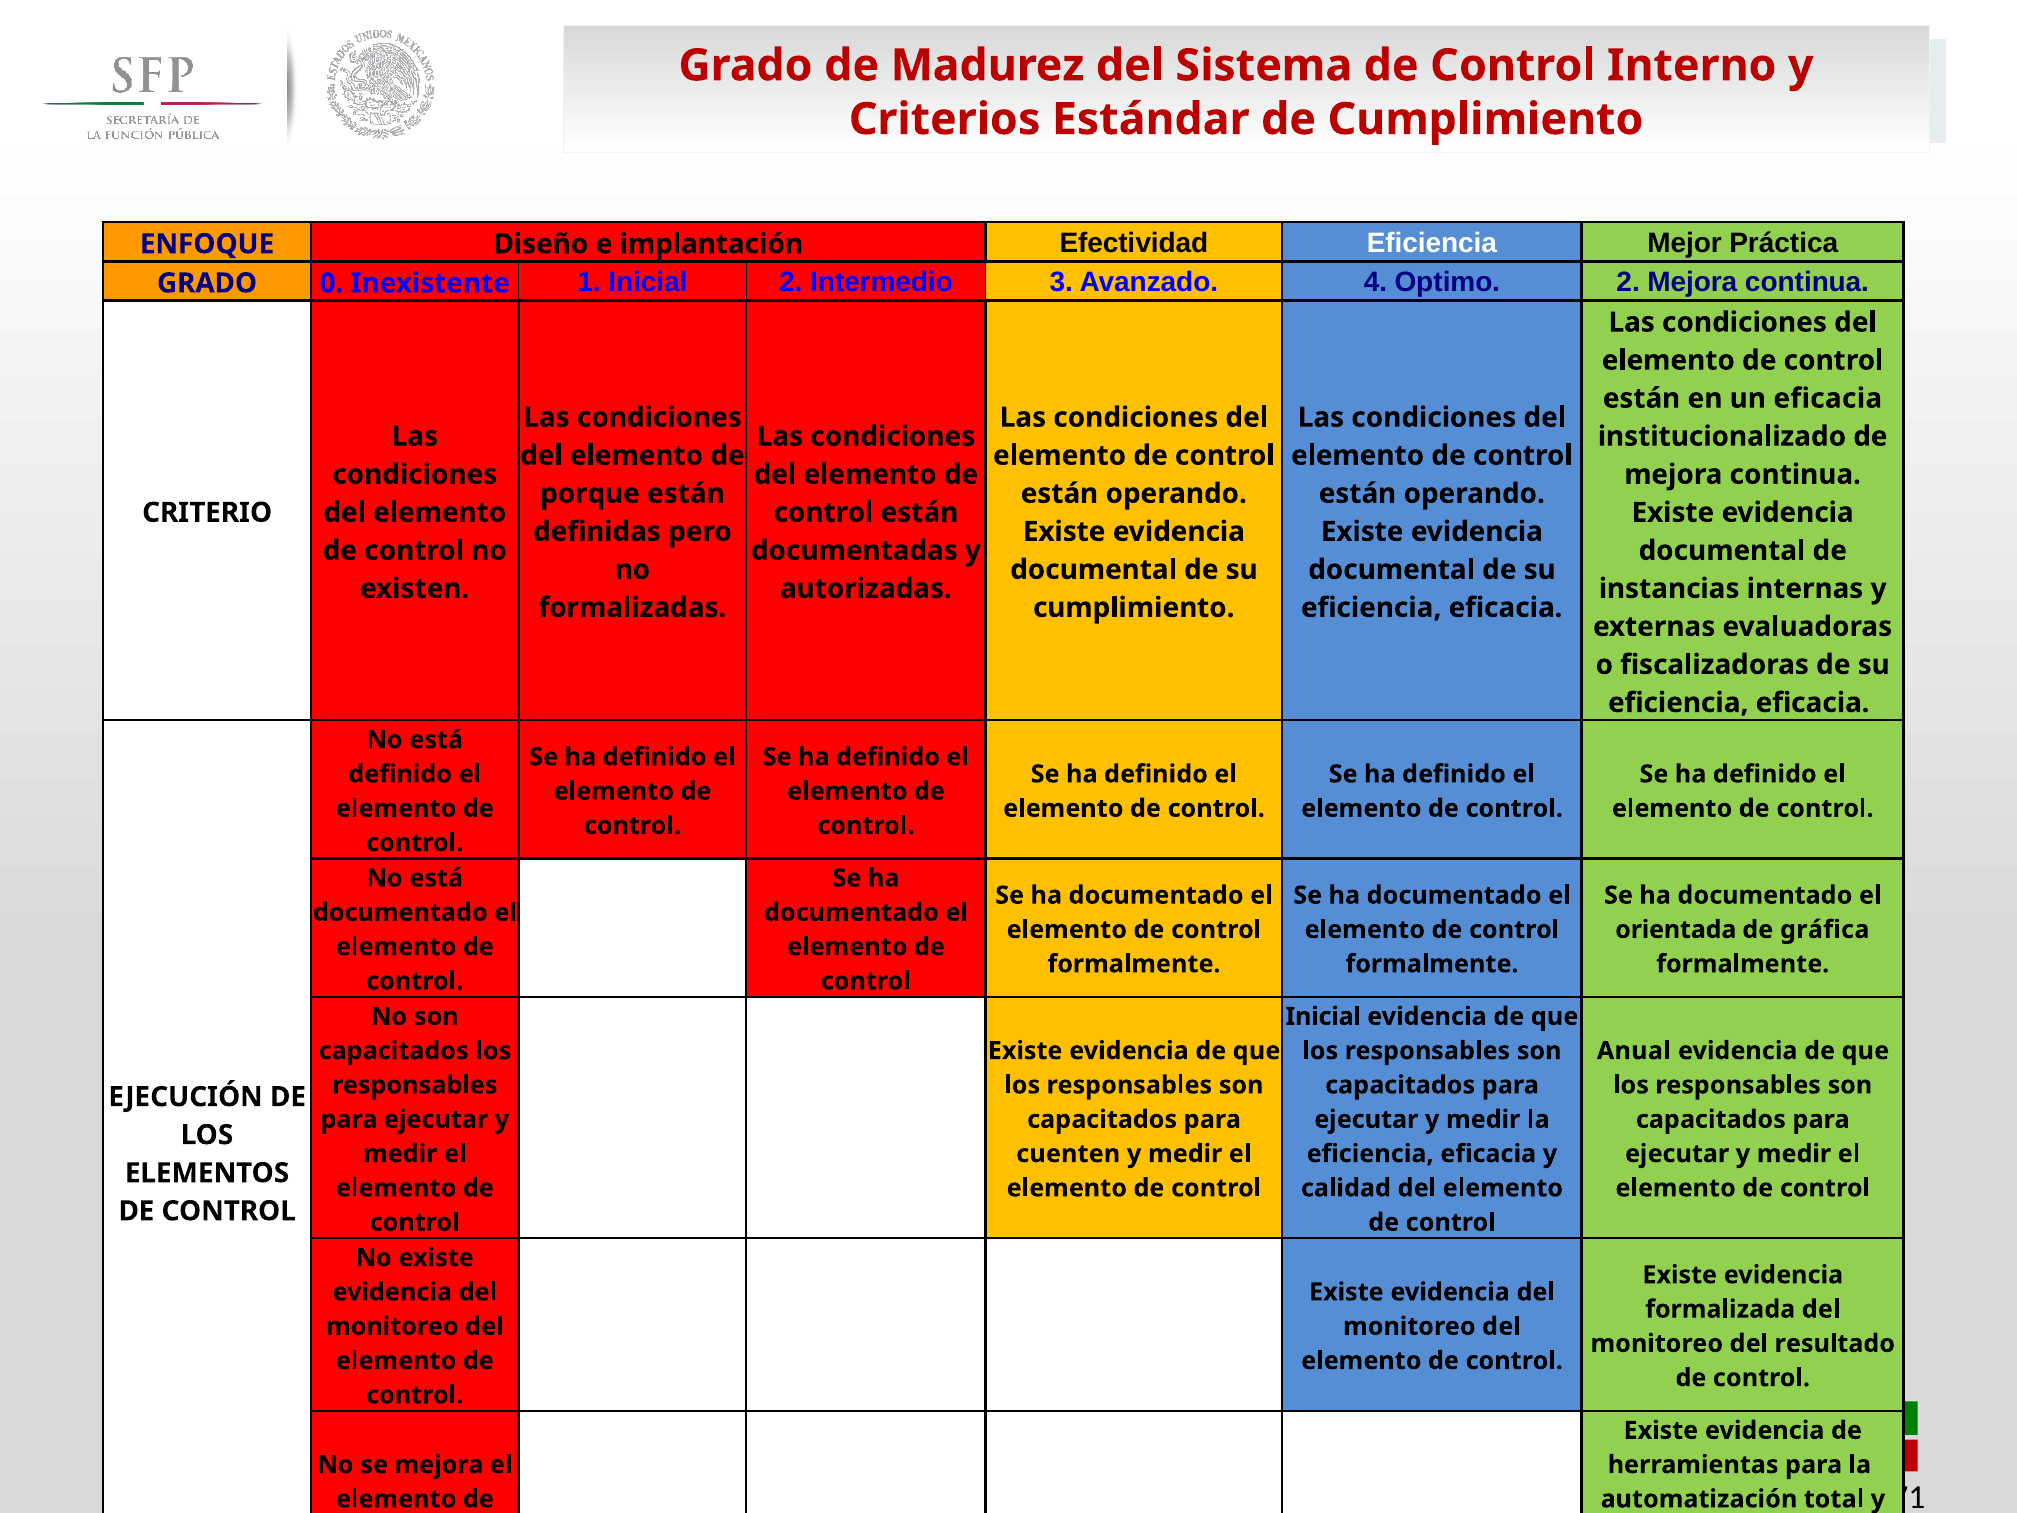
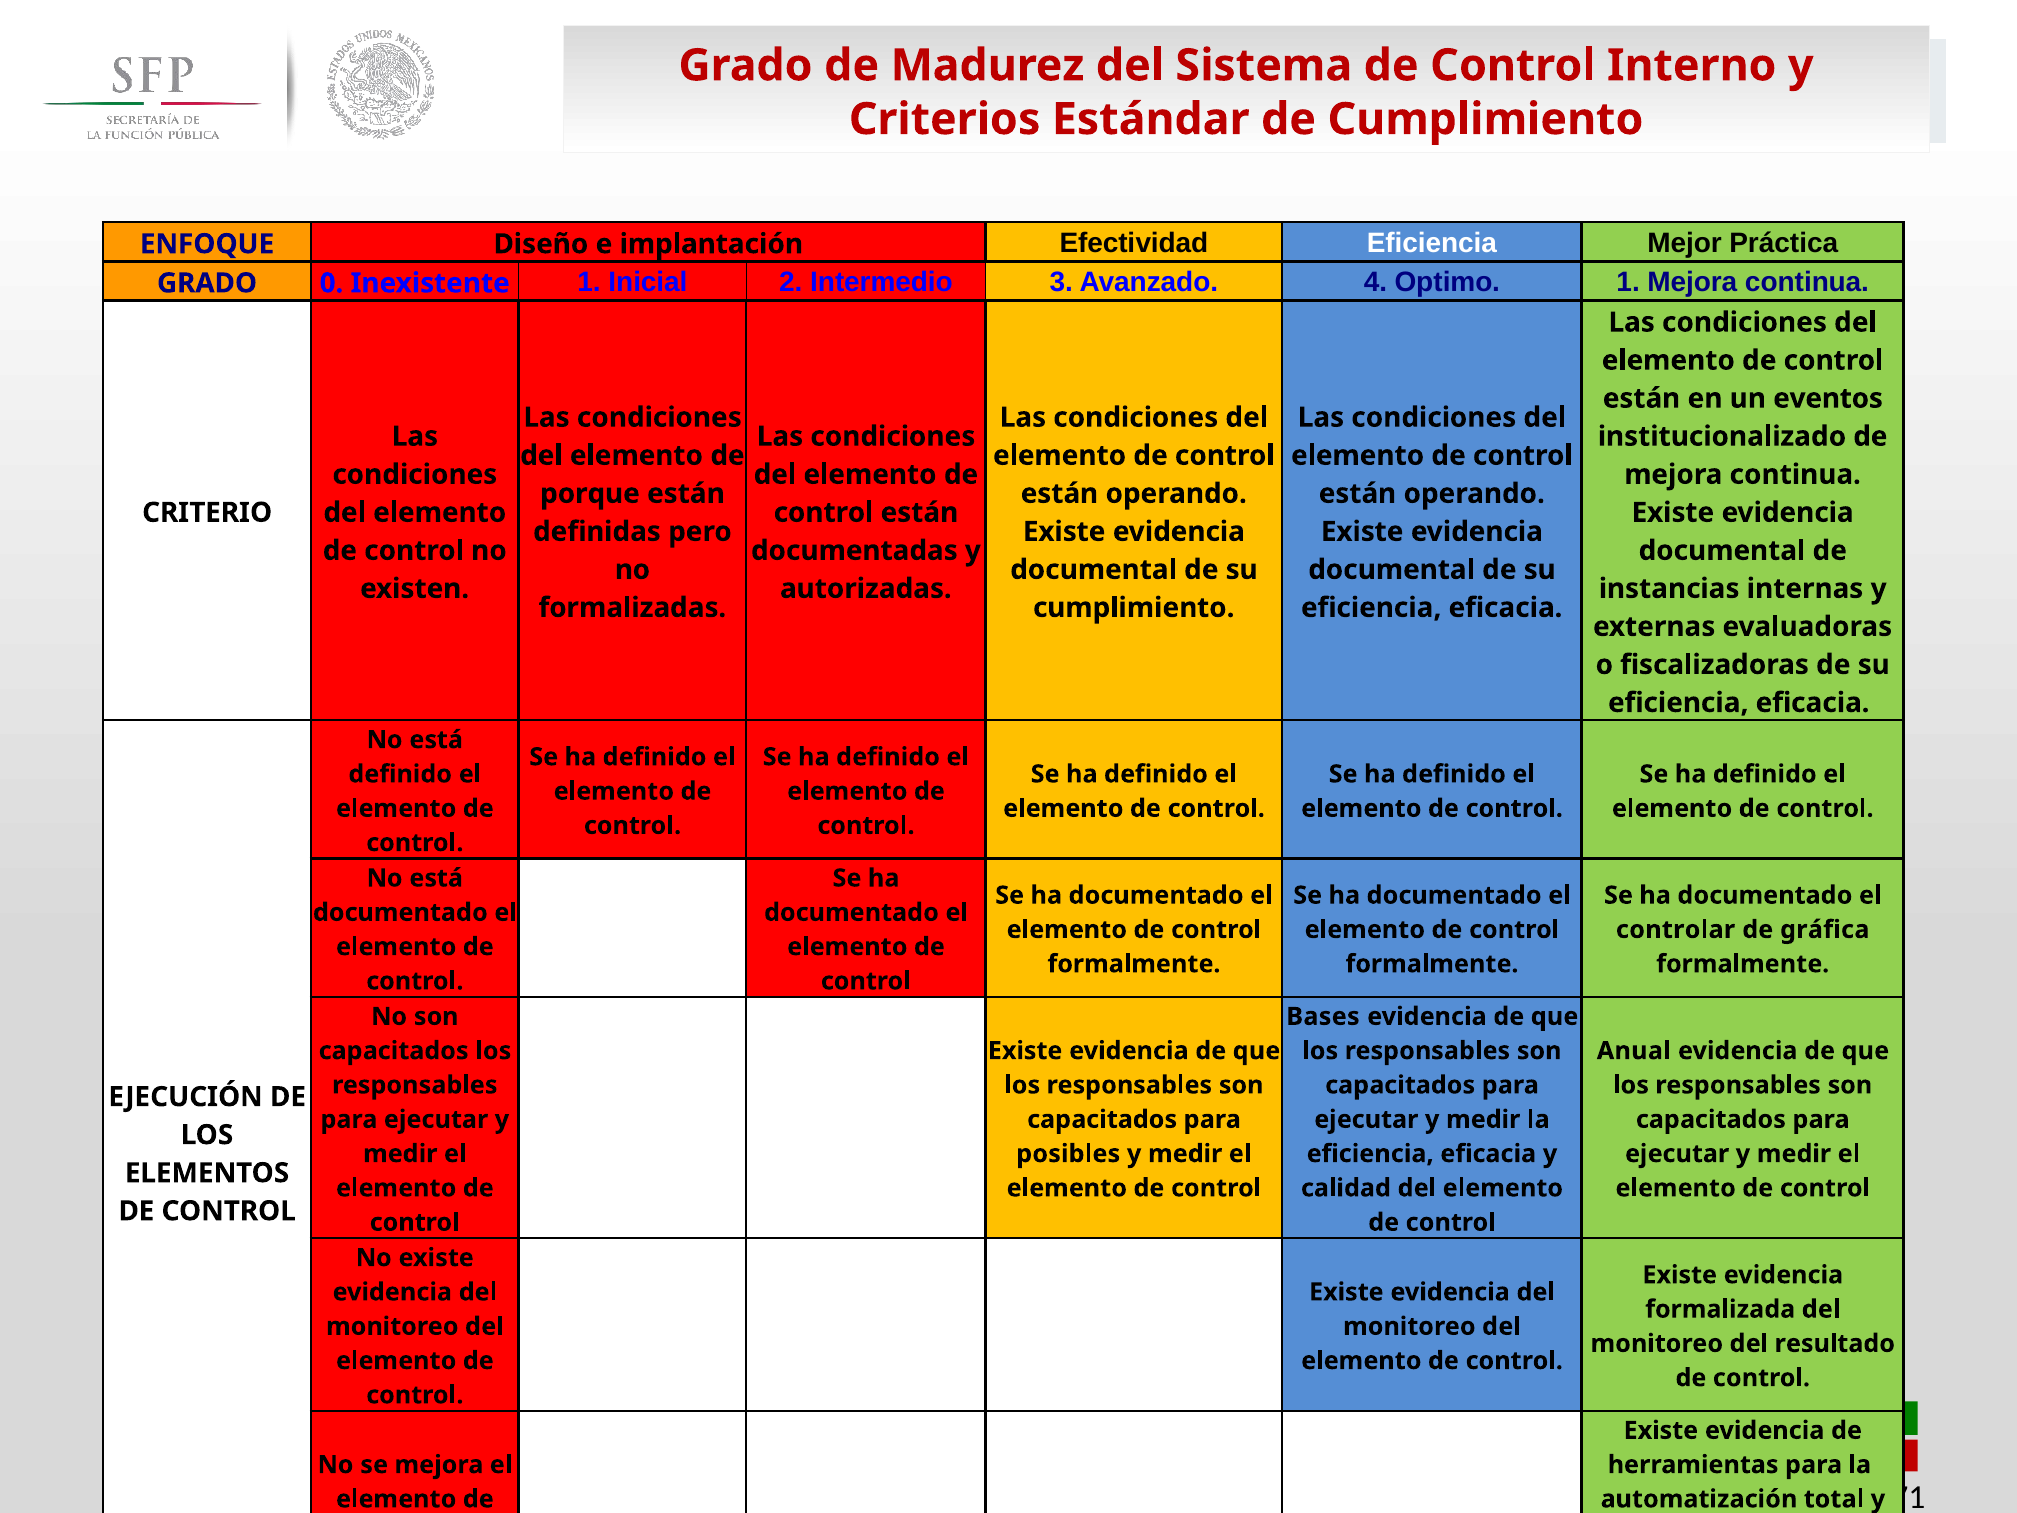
Optimo 2: 2 -> 1
un eficacia: eficacia -> eventos
orientada: orientada -> controlar
Inicial at (1323, 1016): Inicial -> Bases
cuenten: cuenten -> posibles
